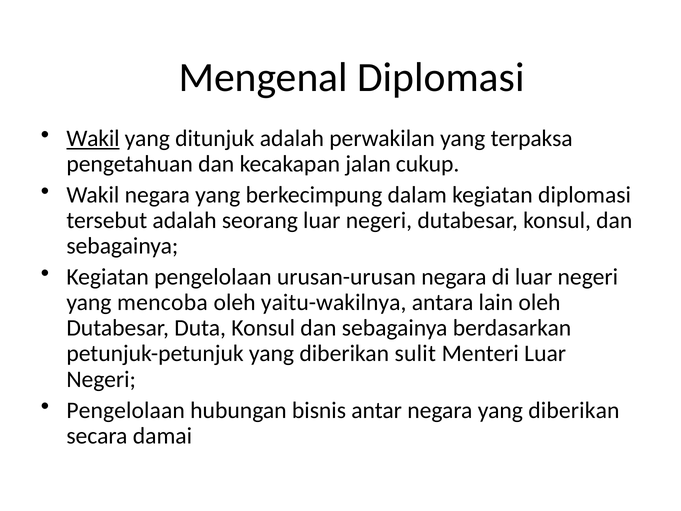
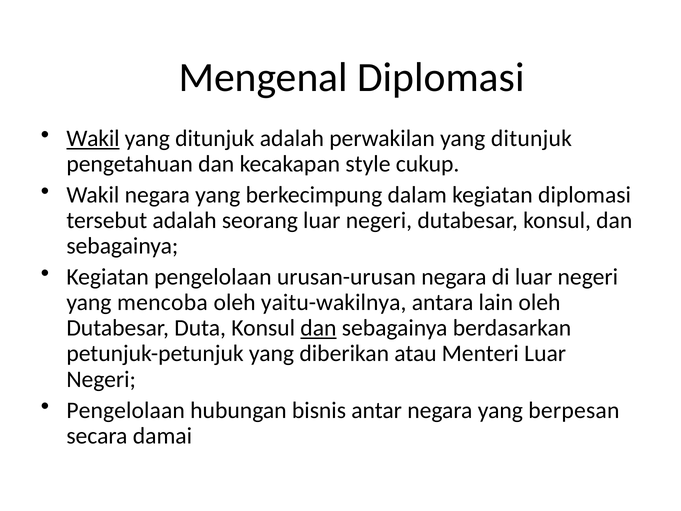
perwakilan yang terpaksa: terpaksa -> ditunjuk
jalan: jalan -> style
dan at (318, 328) underline: none -> present
sulit: sulit -> atau
negara yang diberikan: diberikan -> berpesan
